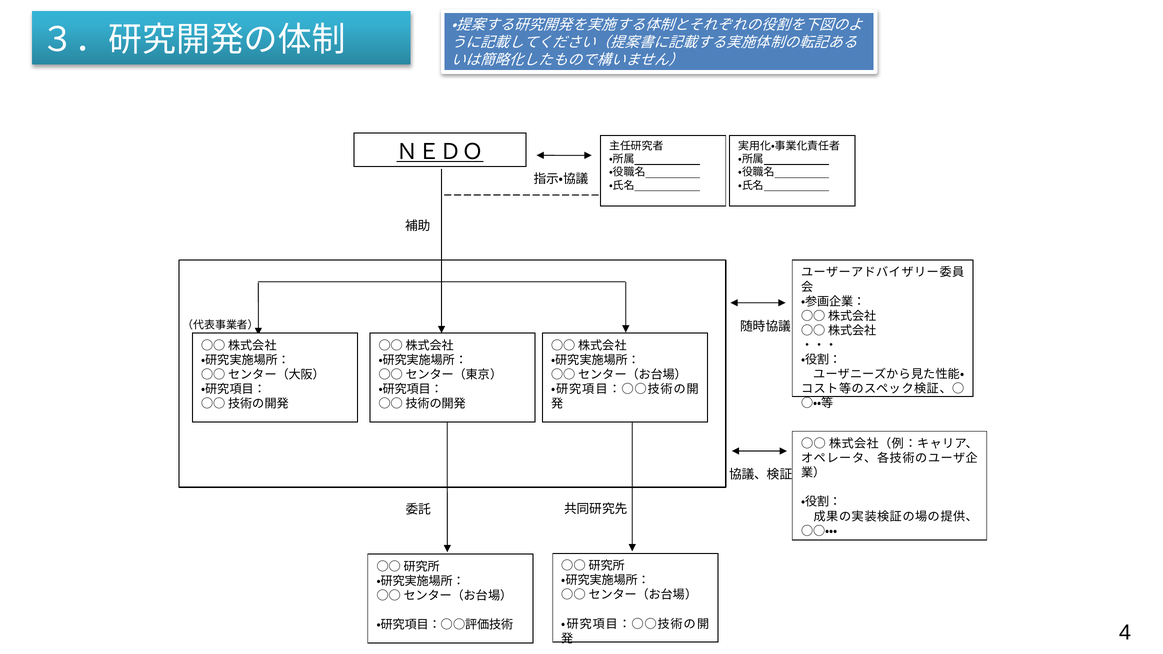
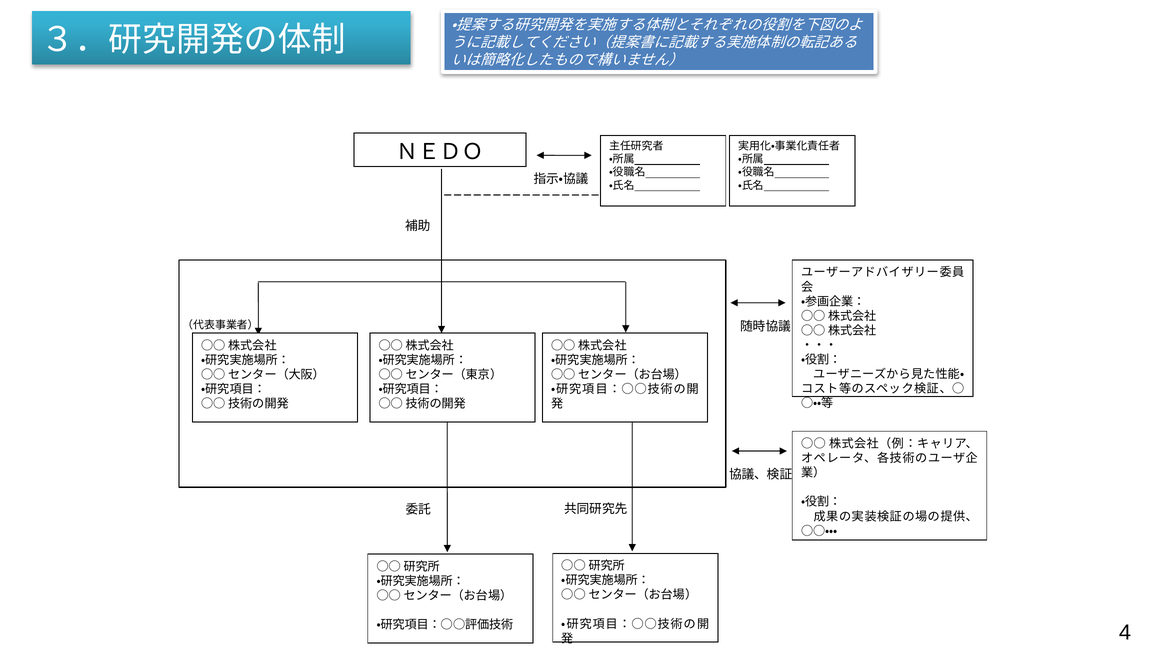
ＮＥＤＯ underline: present -> none
